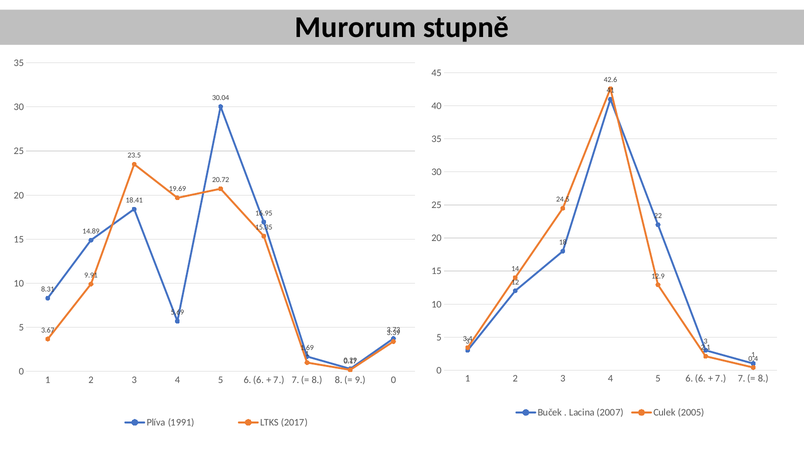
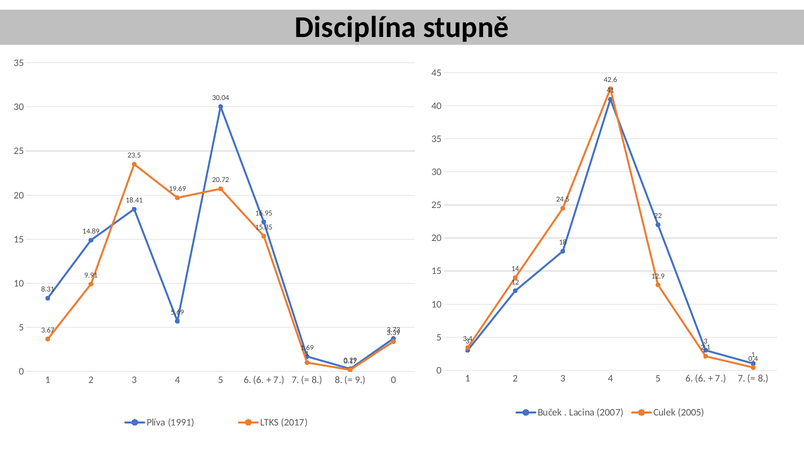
Murorum: Murorum -> Disciplína
